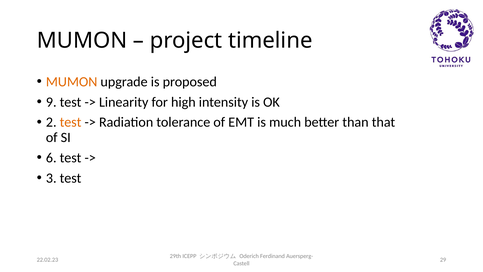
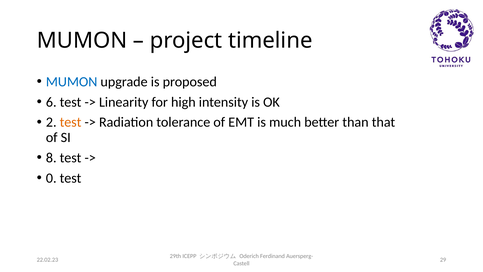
MUMON at (72, 82) colour: orange -> blue
9: 9 -> 6
6: 6 -> 8
3: 3 -> 0
